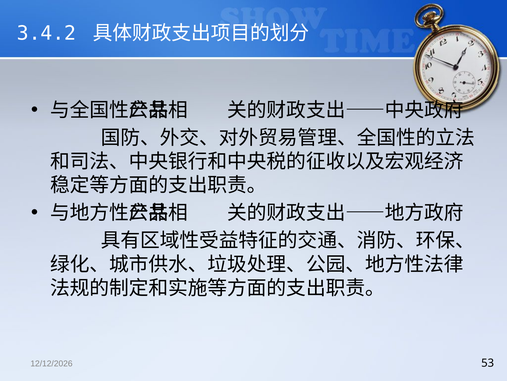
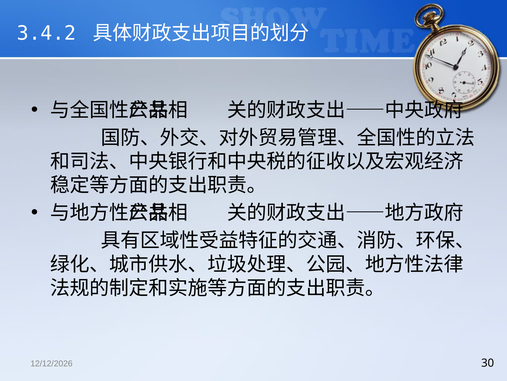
53: 53 -> 30
